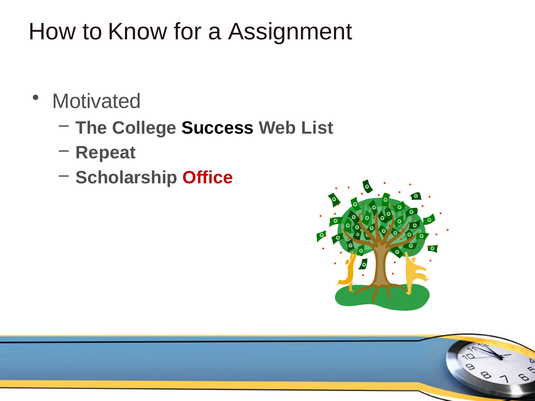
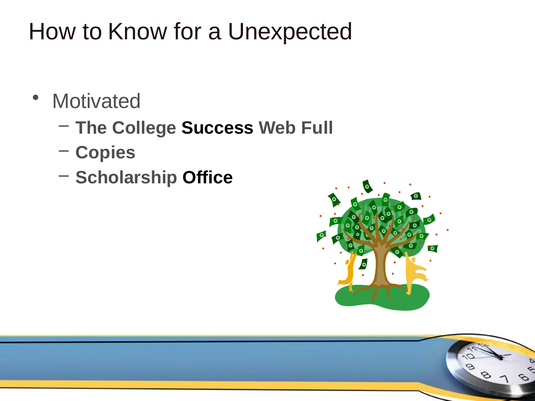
Assignment: Assignment -> Unexpected
List: List -> Full
Repeat: Repeat -> Copies
Office colour: red -> black
